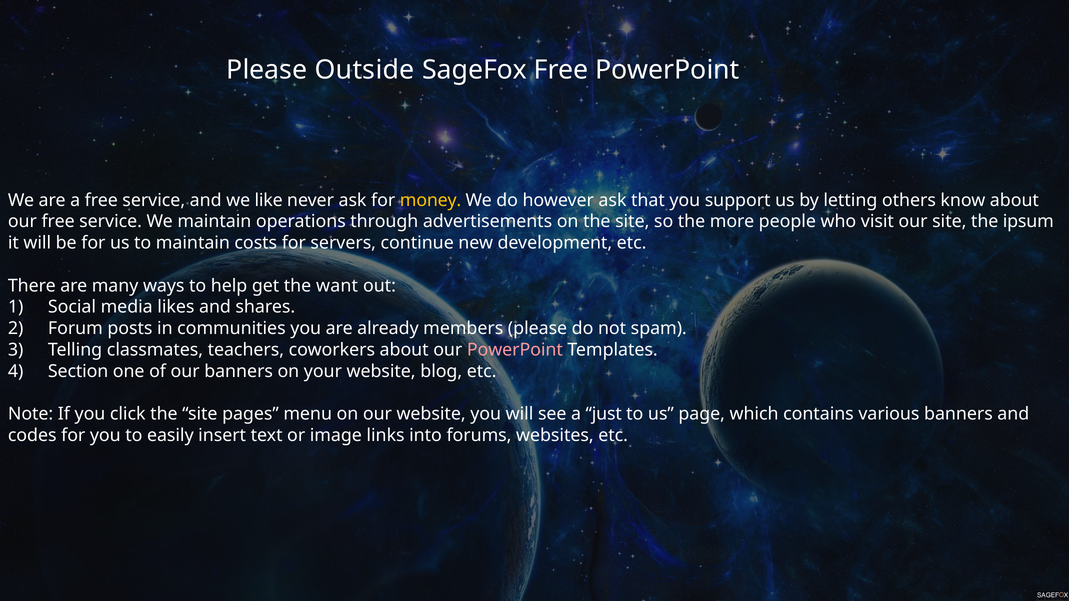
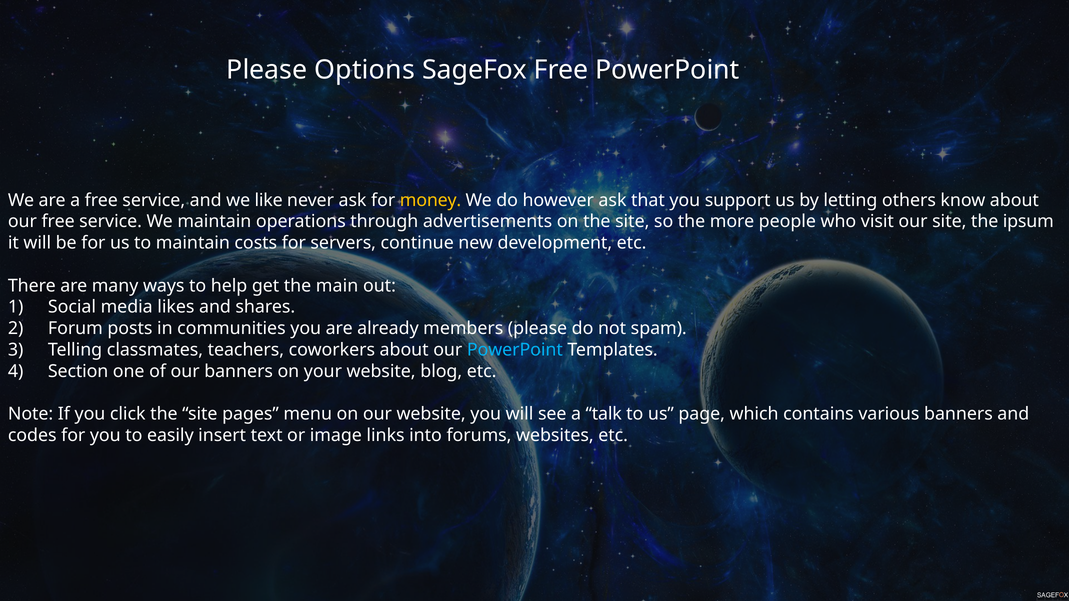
Outside: Outside -> Options
want: want -> main
PowerPoint at (515, 350) colour: pink -> light blue
just: just -> talk
